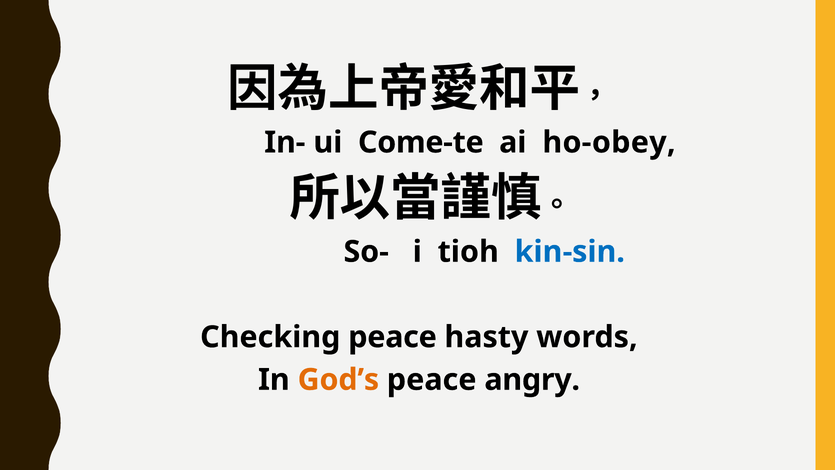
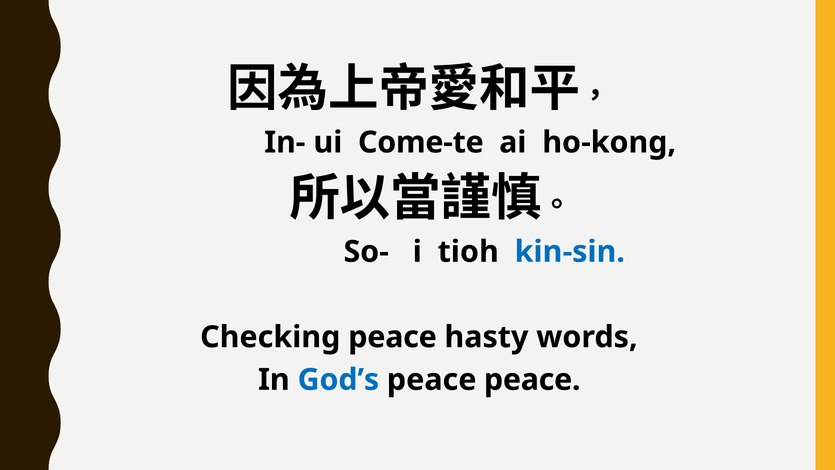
ho-obey: ho-obey -> ho-kong
God’s colour: orange -> blue
peace angry: angry -> peace
